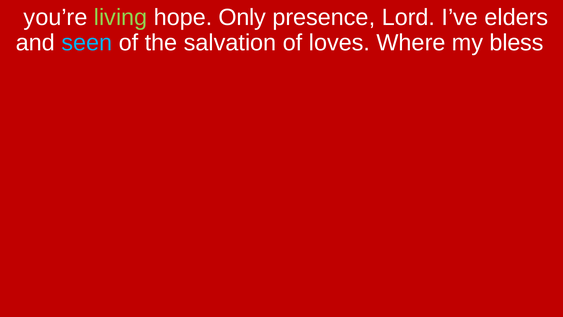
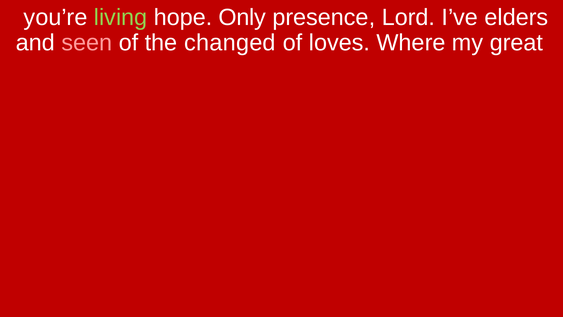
seen colour: light blue -> pink
salvation: salvation -> changed
bless: bless -> great
